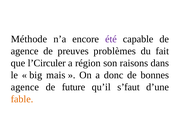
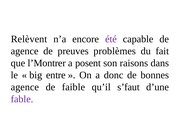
Méthode: Méthode -> Relèvent
l’Circuler: l’Circuler -> l’Montrer
région: région -> posent
mais: mais -> entre
future: future -> faible
fable colour: orange -> purple
